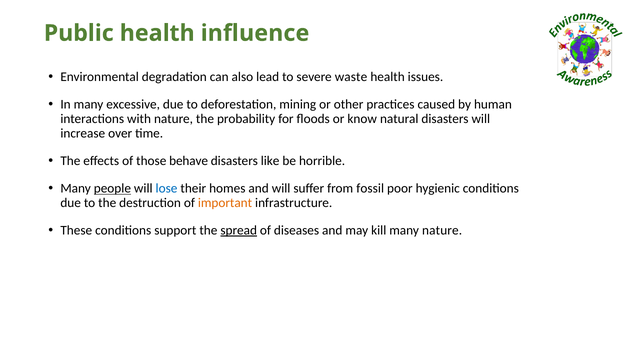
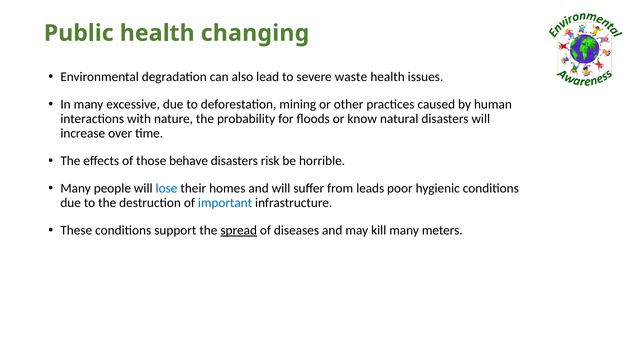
influence: influence -> changing
like: like -> risk
people underline: present -> none
fossil: fossil -> leads
important colour: orange -> blue
many nature: nature -> meters
